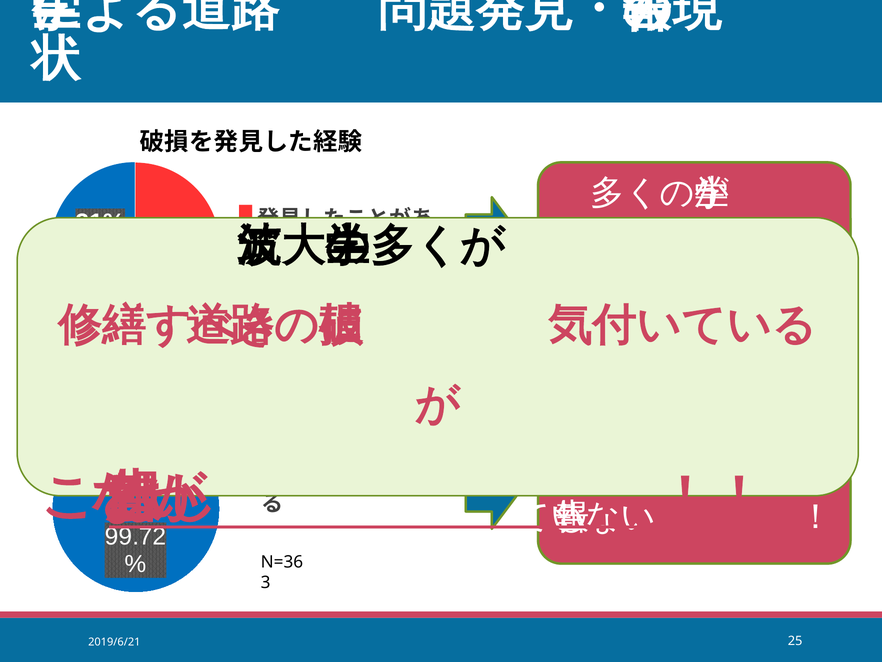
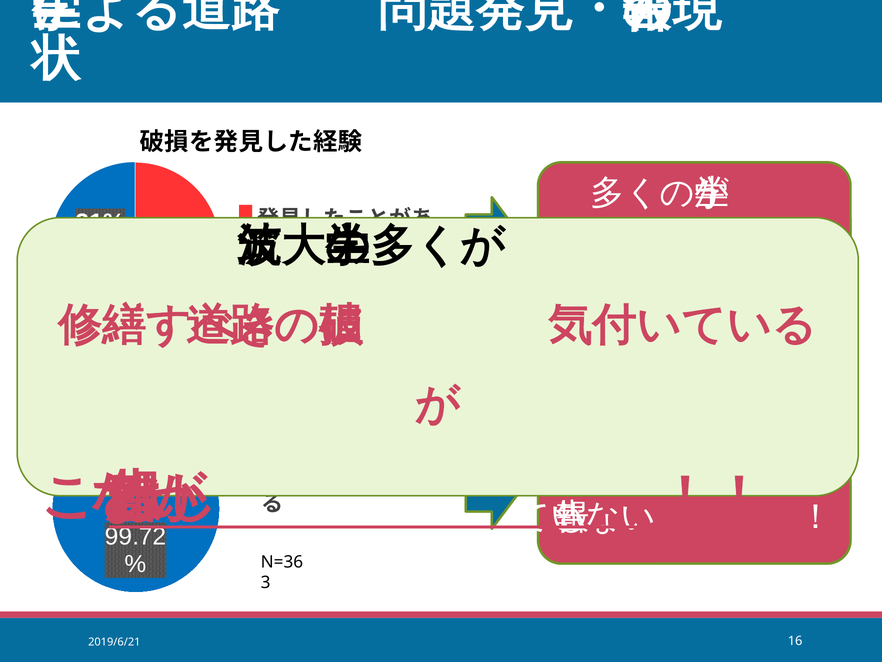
25: 25 -> 16
